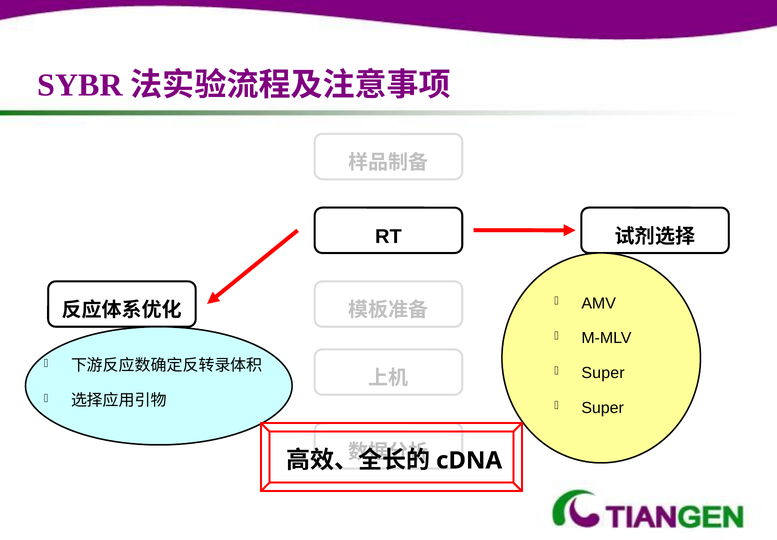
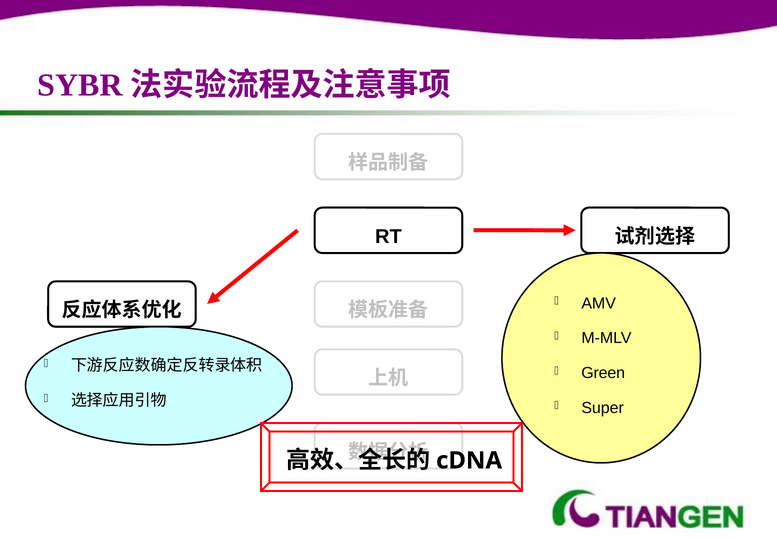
Super at (603, 373): Super -> Green
